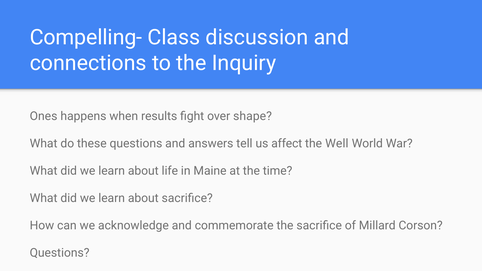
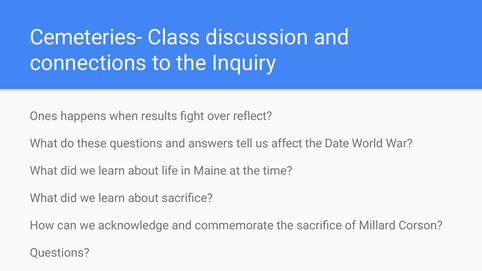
Compelling-: Compelling- -> Cemeteries-
shape: shape -> reflect
Well: Well -> Date
